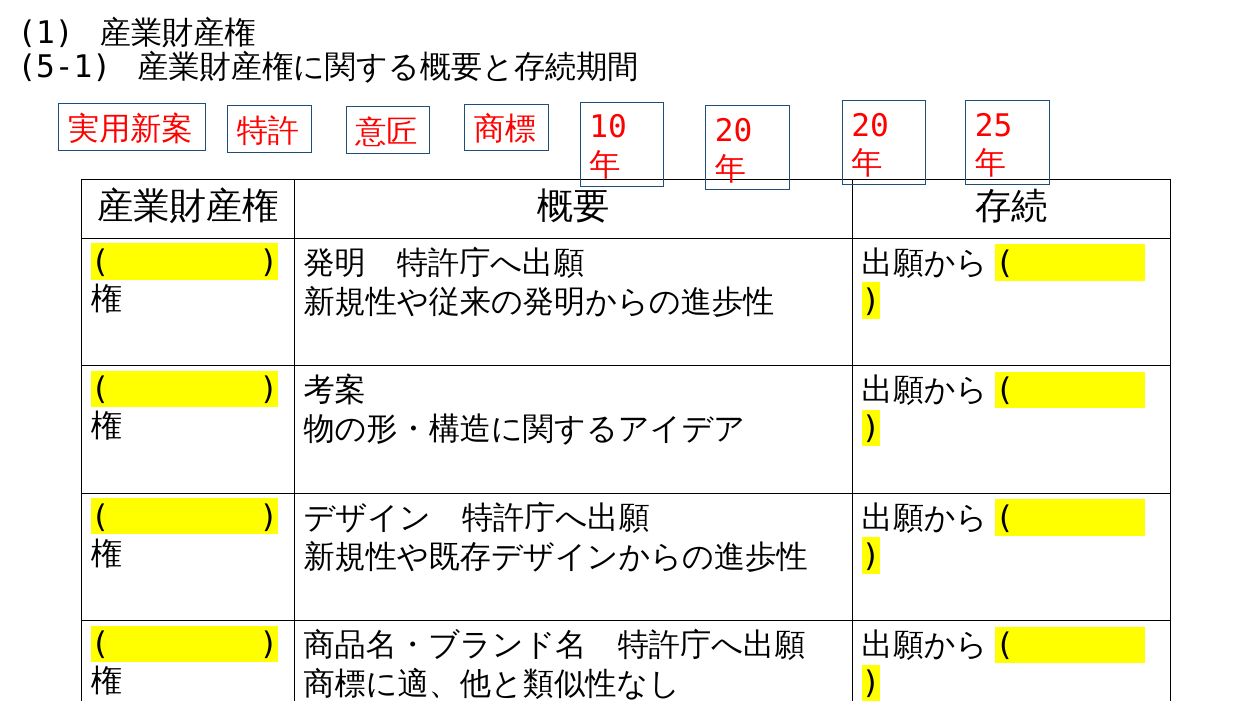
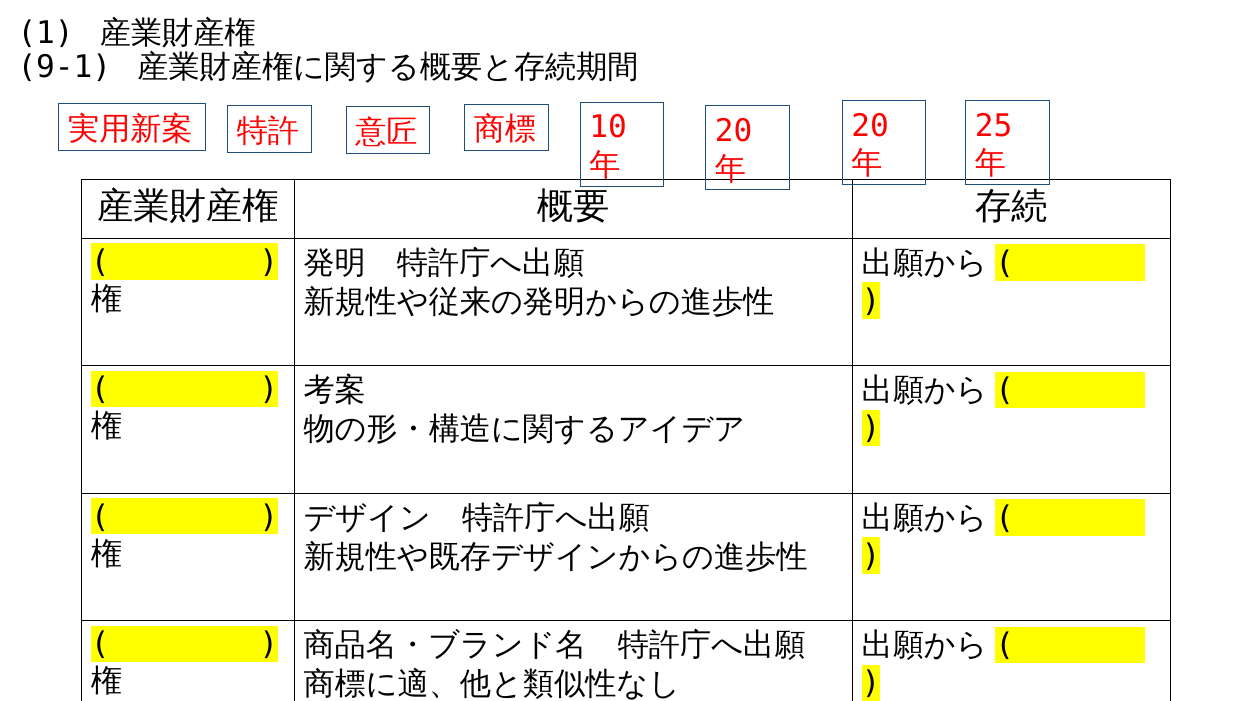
5-1: 5-1 -> 9-1
